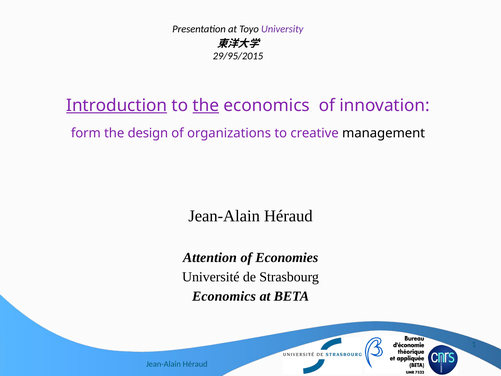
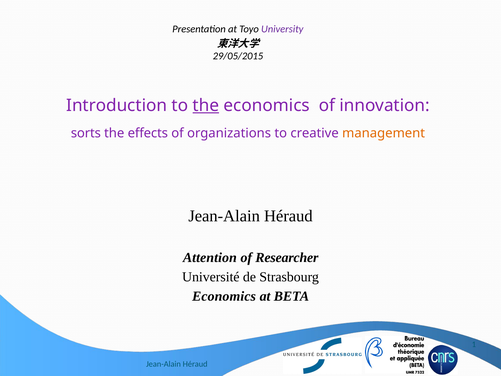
29/95/2015: 29/95/2015 -> 29/05/2015
Introduction underline: present -> none
form: form -> sorts
design: design -> effects
management colour: black -> orange
Economies: Economies -> Researcher
